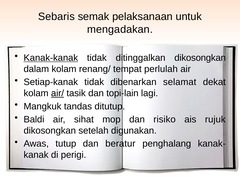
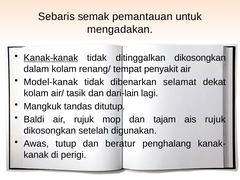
pelaksanaan: pelaksanaan -> pemantauan
perlulah: perlulah -> penyakit
Setiap-kanak: Setiap-kanak -> Model-kanak
air/ underline: present -> none
topi-lain: topi-lain -> dari-lain
air sihat: sihat -> rujuk
risiko: risiko -> tajam
